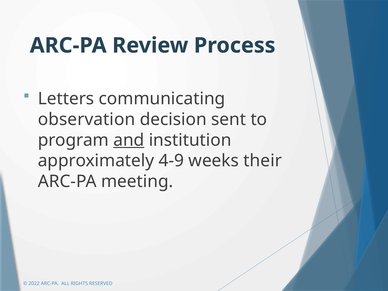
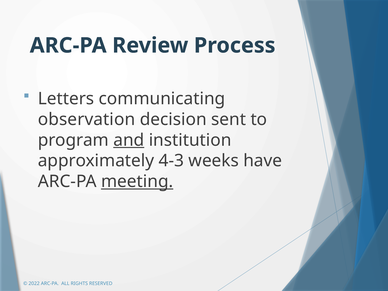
4-9: 4-9 -> 4-3
their: their -> have
meeting underline: none -> present
